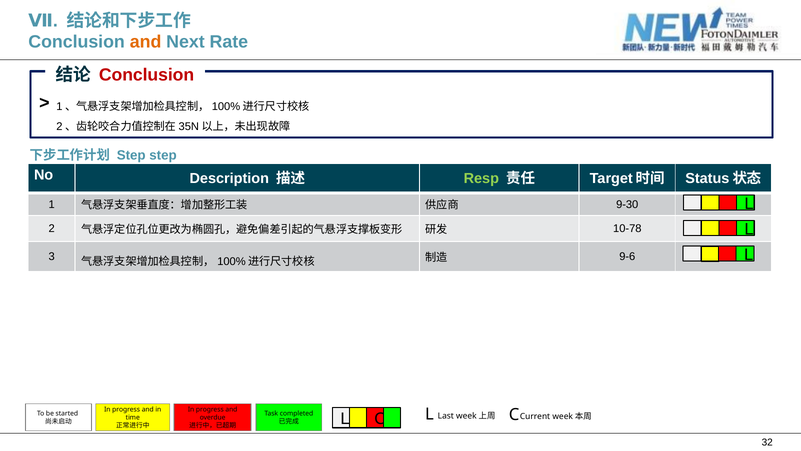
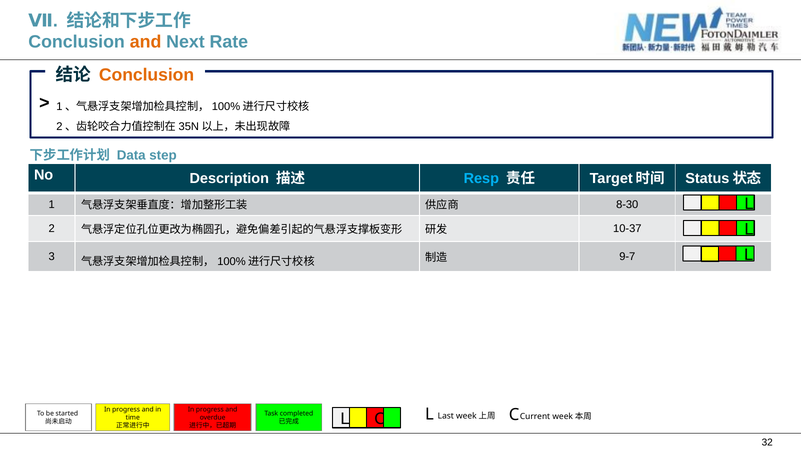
Conclusion at (147, 75) colour: red -> orange
Step at (131, 155): Step -> Data
Resp colour: light green -> light blue
9-30: 9-30 -> 8-30
10-78: 10-78 -> 10-37
9-6: 9-6 -> 9-7
